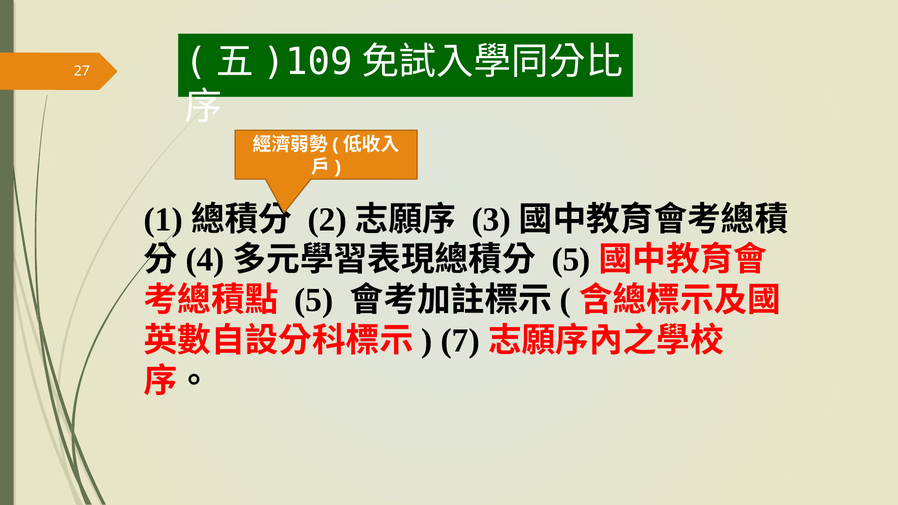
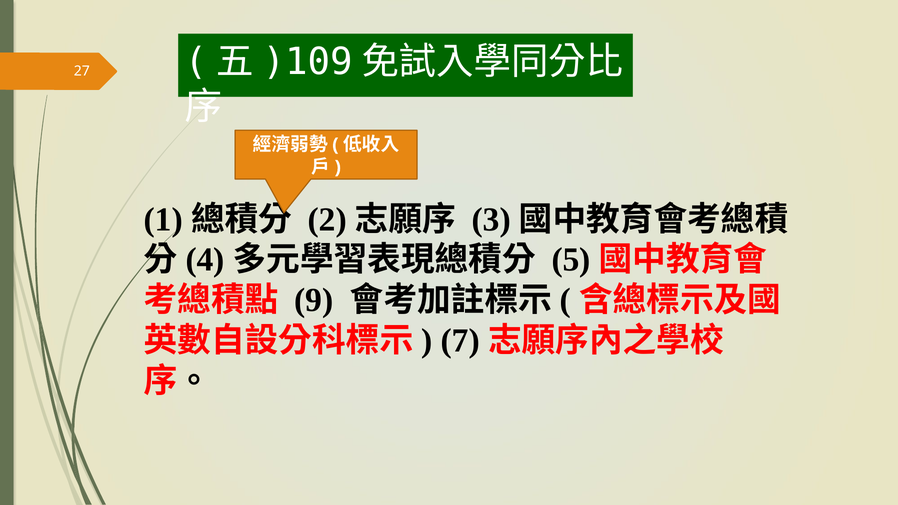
5 at (314, 300): 5 -> 9
